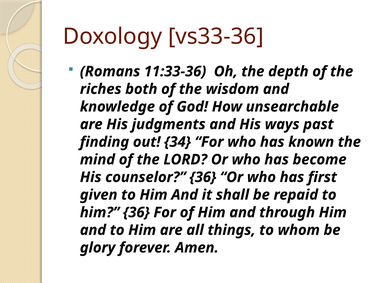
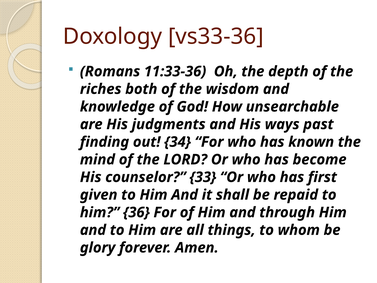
counselor 36: 36 -> 33
